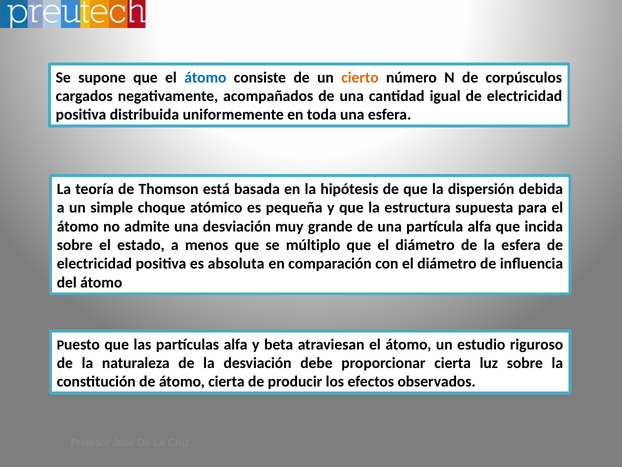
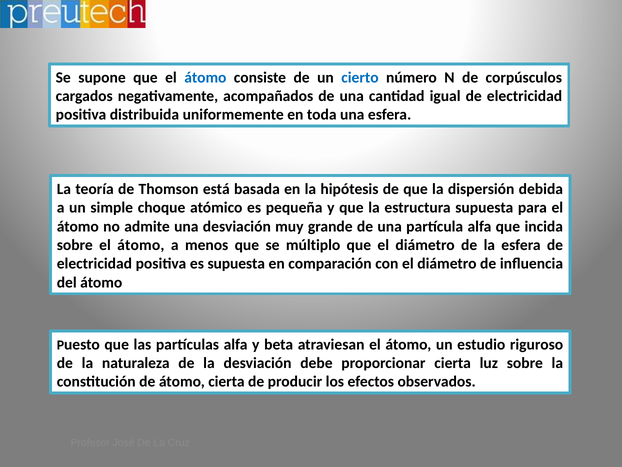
cierto colour: orange -> blue
sobre el estado: estado -> átomo
es absoluta: absoluta -> supuesta
